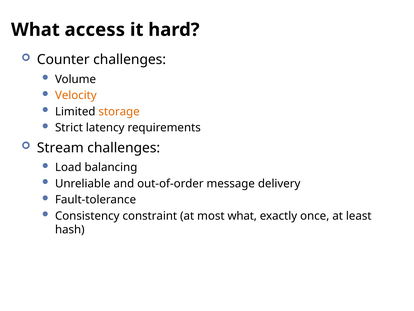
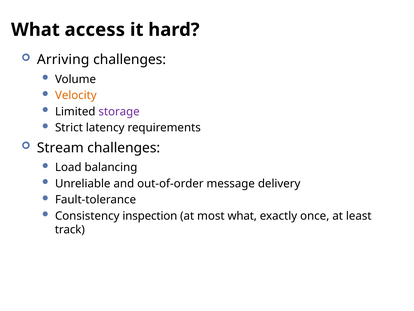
Counter: Counter -> Arriving
storage colour: orange -> purple
constraint: constraint -> inspection
hash: hash -> track
